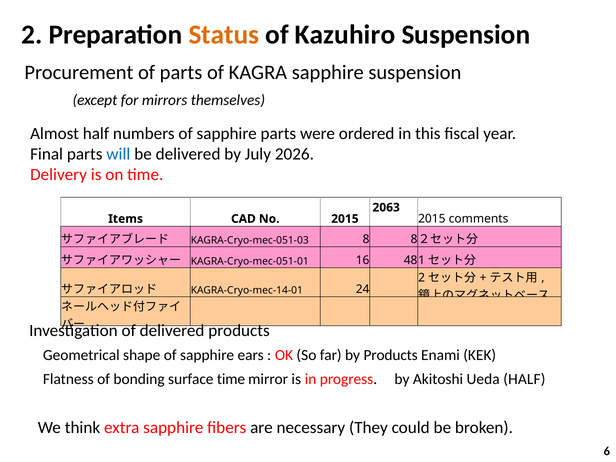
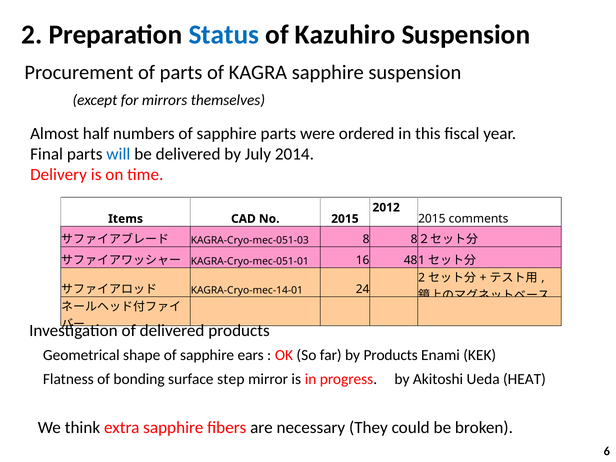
Status colour: orange -> blue
2026: 2026 -> 2014
2063: 2063 -> 2012
surface time: time -> step
Ueda HALF: HALF -> HEAT
